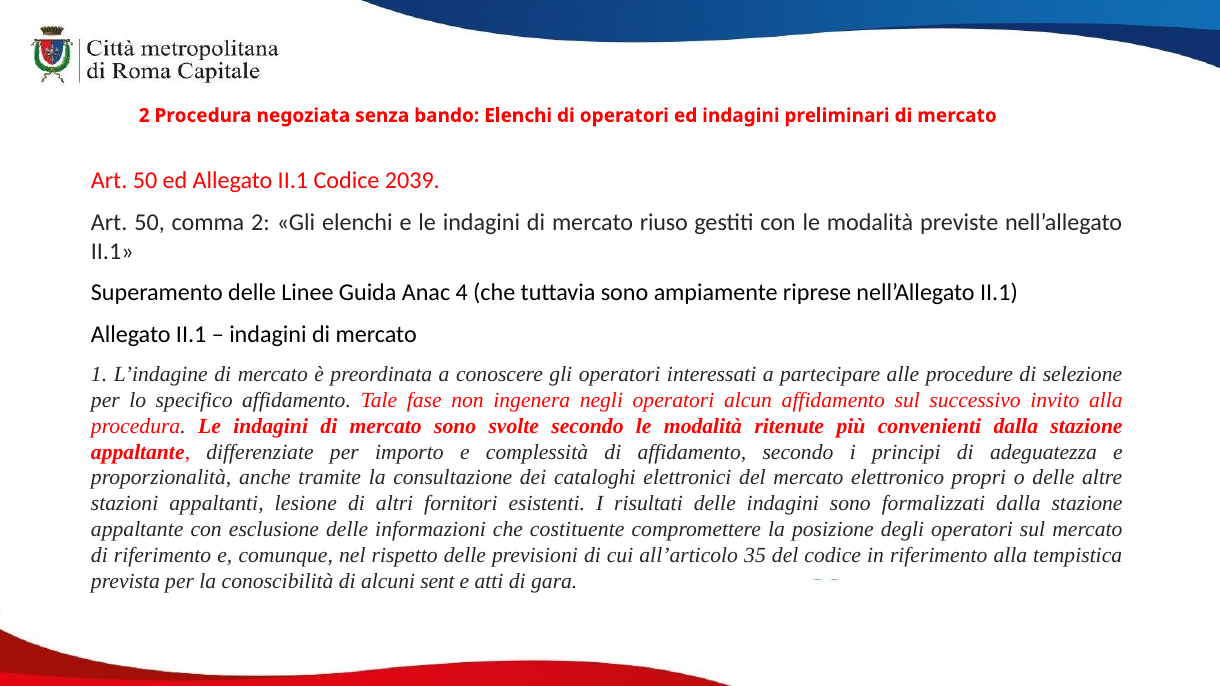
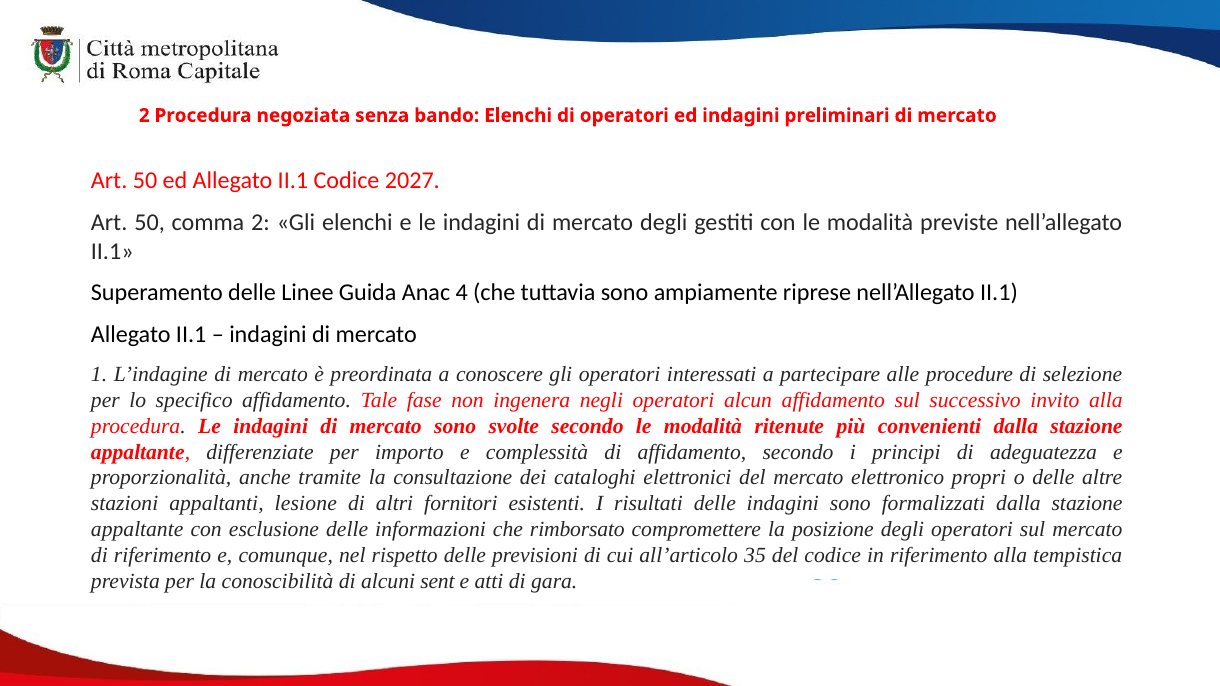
2039: 2039 -> 2027
mercato riuso: riuso -> degli
costituente: costituente -> rimborsato
